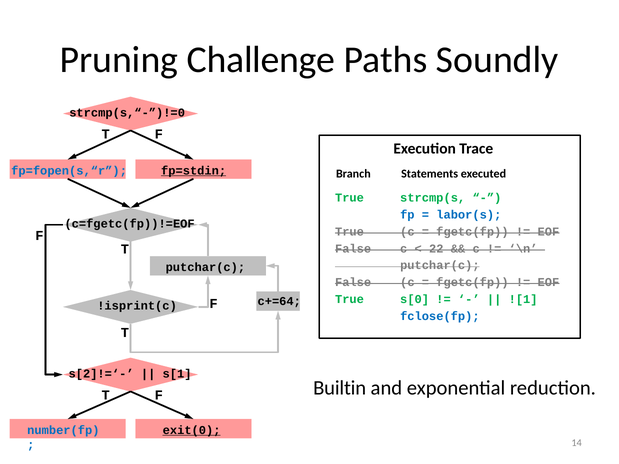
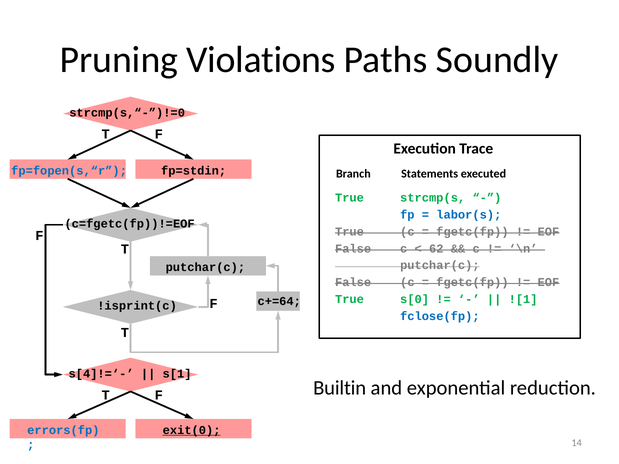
Challenge: Challenge -> Violations
fp=stdin underline: present -> none
22: 22 -> 62
s[2]!=‘-: s[2]!=‘- -> s[4]!=‘-
number(fp: number(fp -> errors(fp
